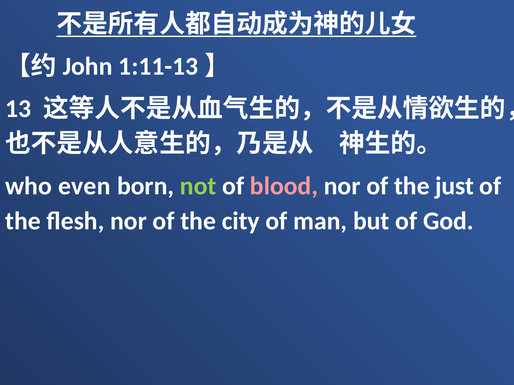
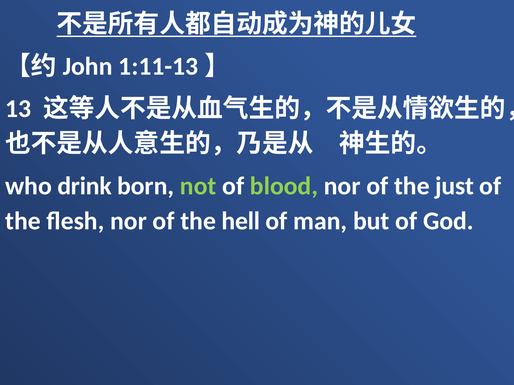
even: even -> drink
blood colour: pink -> light green
city: city -> hell
